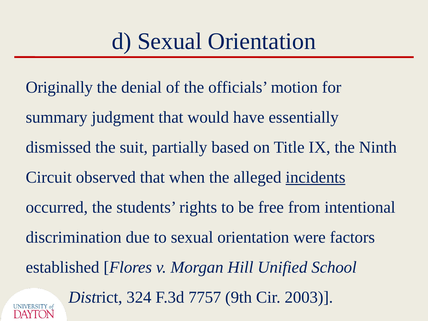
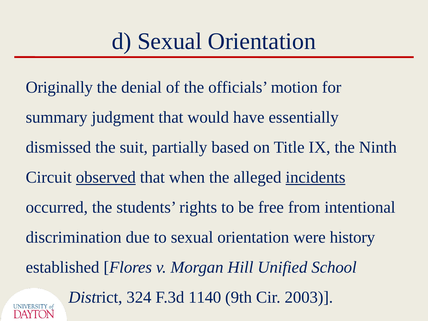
observed underline: none -> present
factors: factors -> history
7757: 7757 -> 1140
